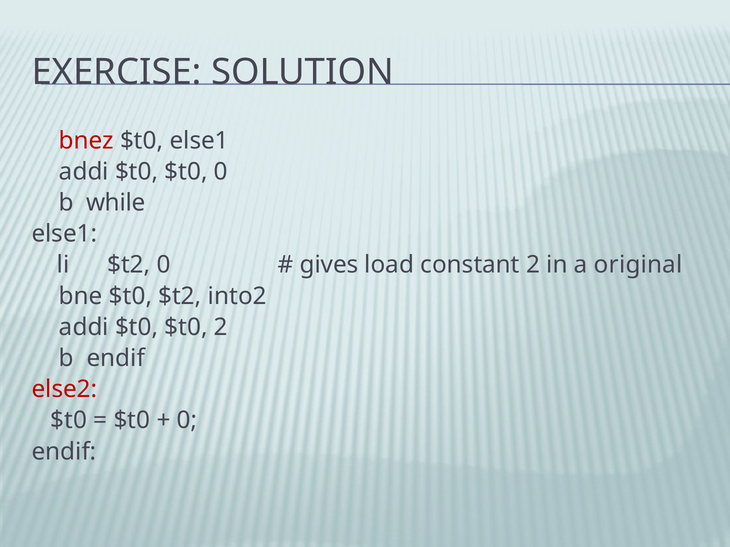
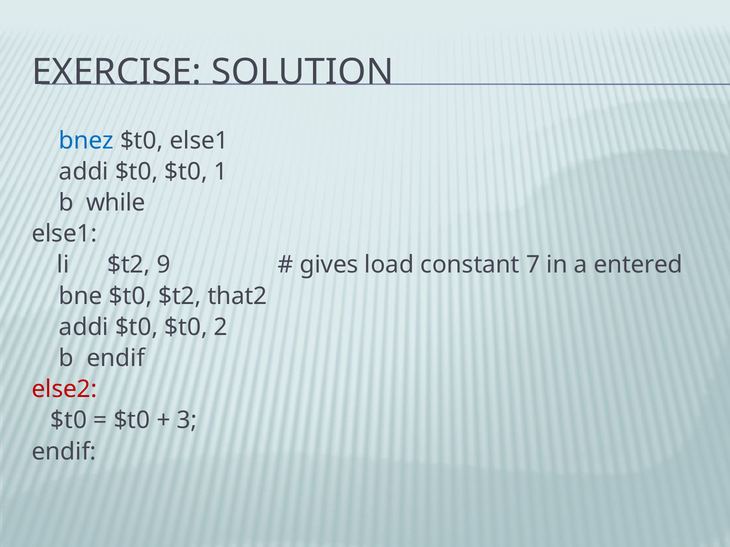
bnez colour: red -> blue
$t0 0: 0 -> 1
$t2 0: 0 -> 9
constant 2: 2 -> 7
original: original -> entered
into2: into2 -> that2
0 at (187, 421): 0 -> 3
